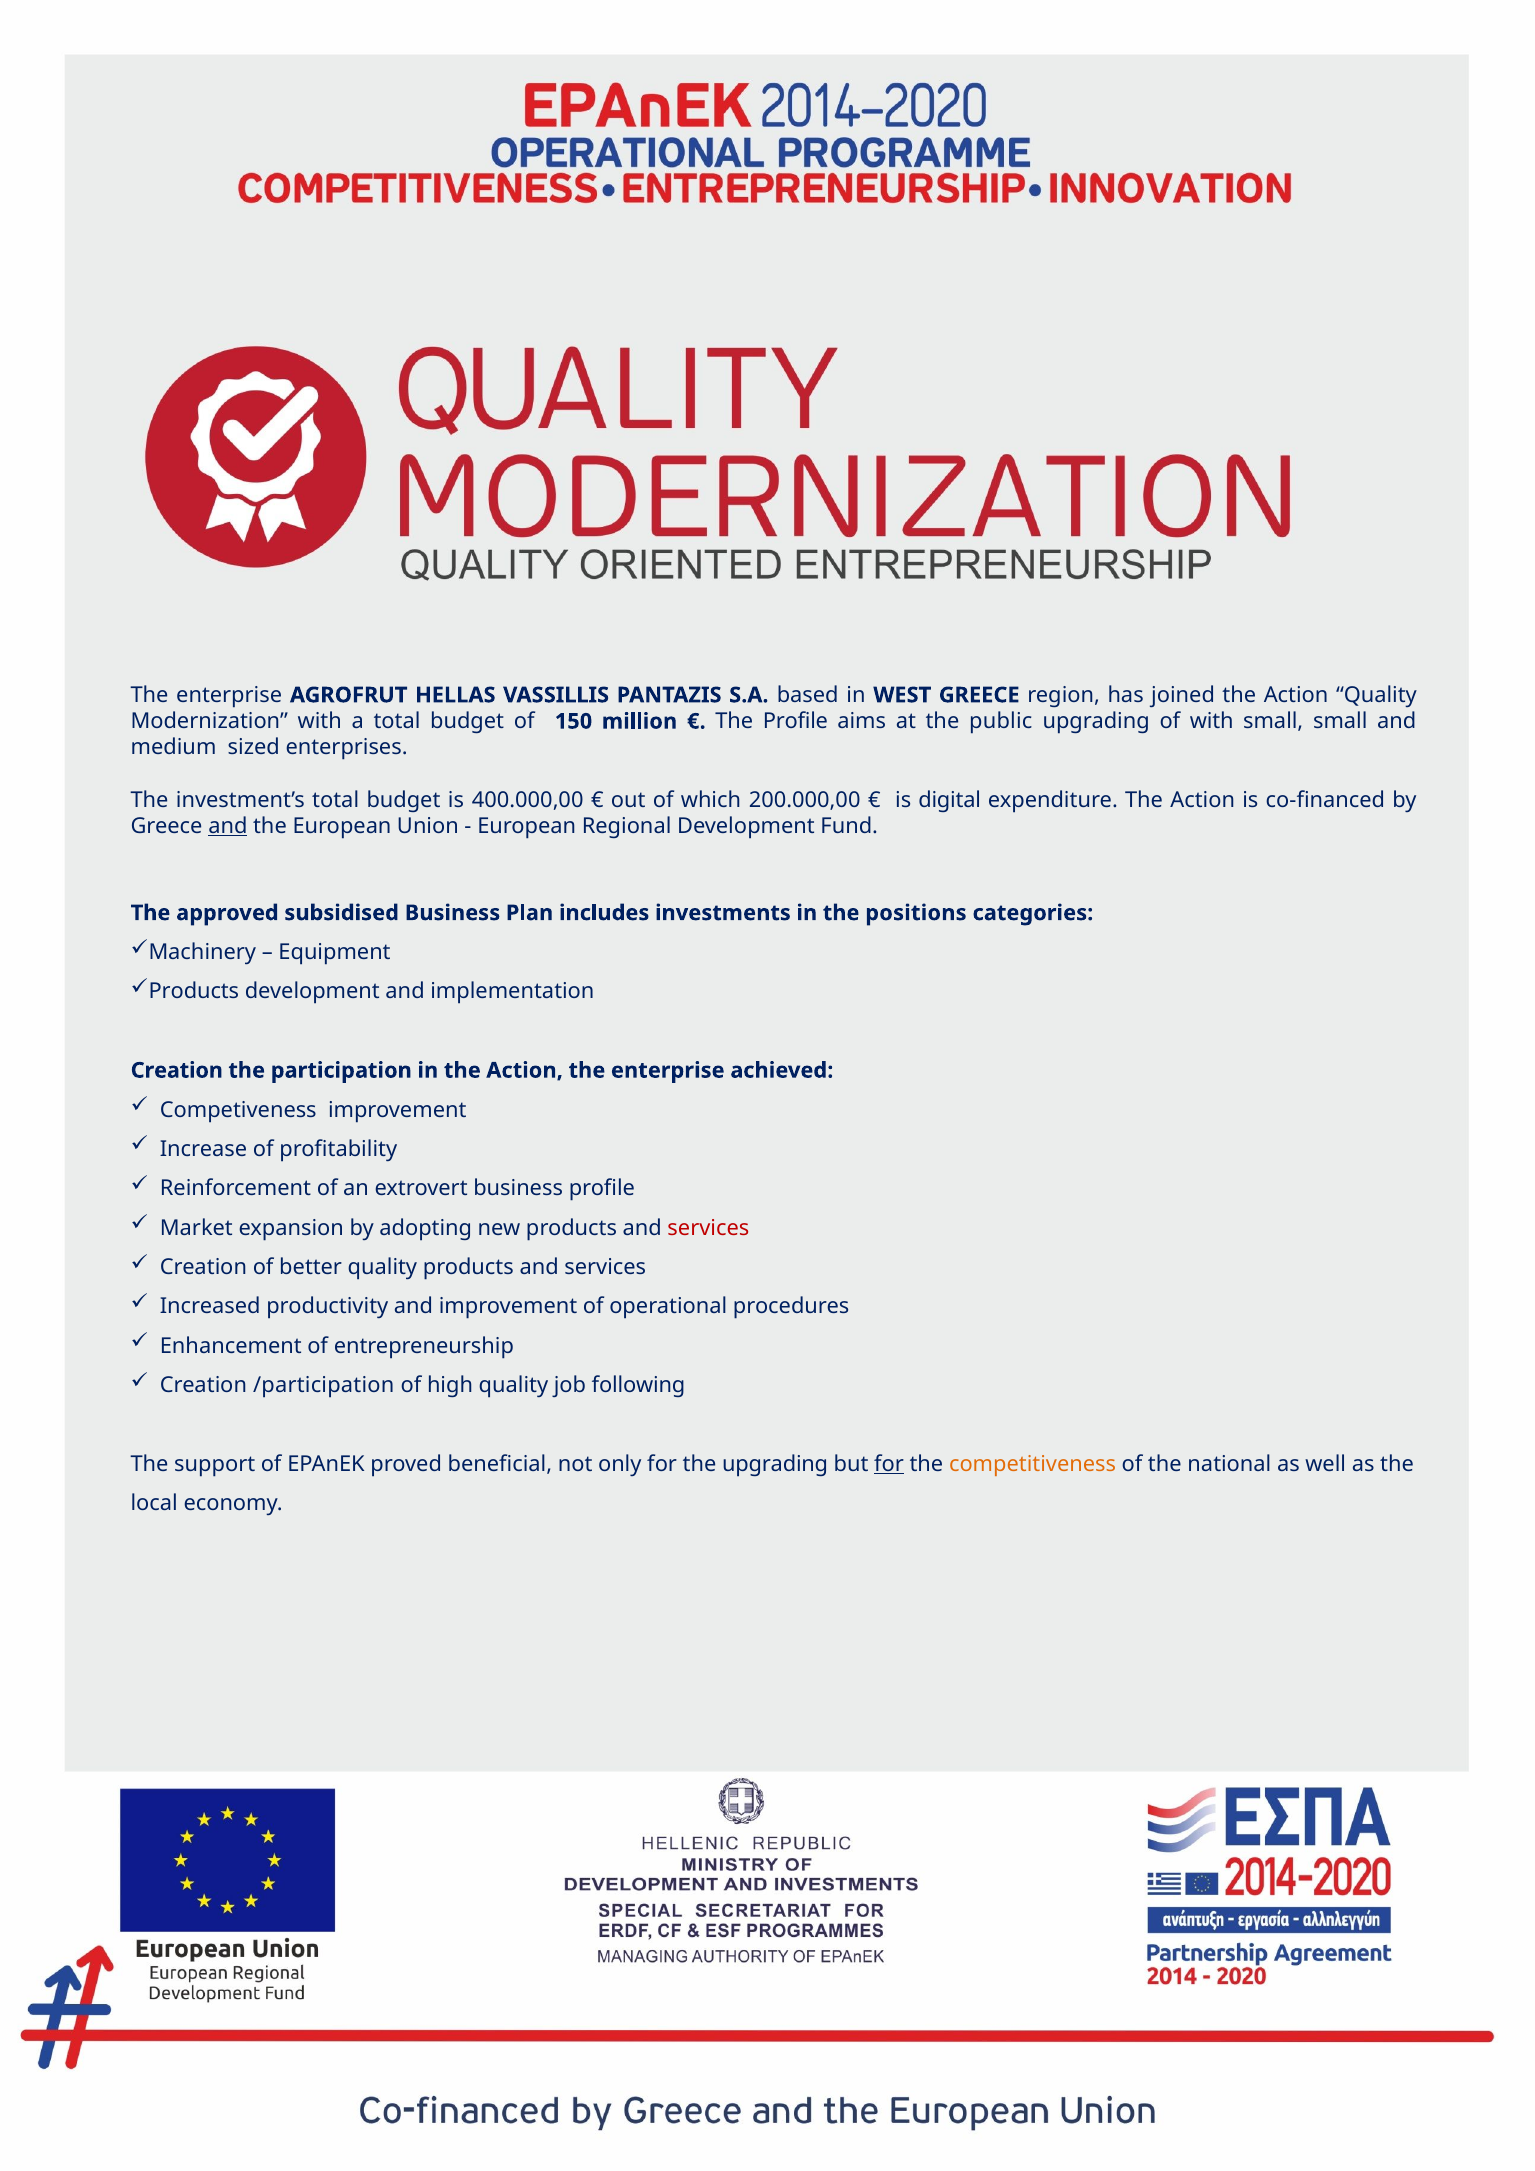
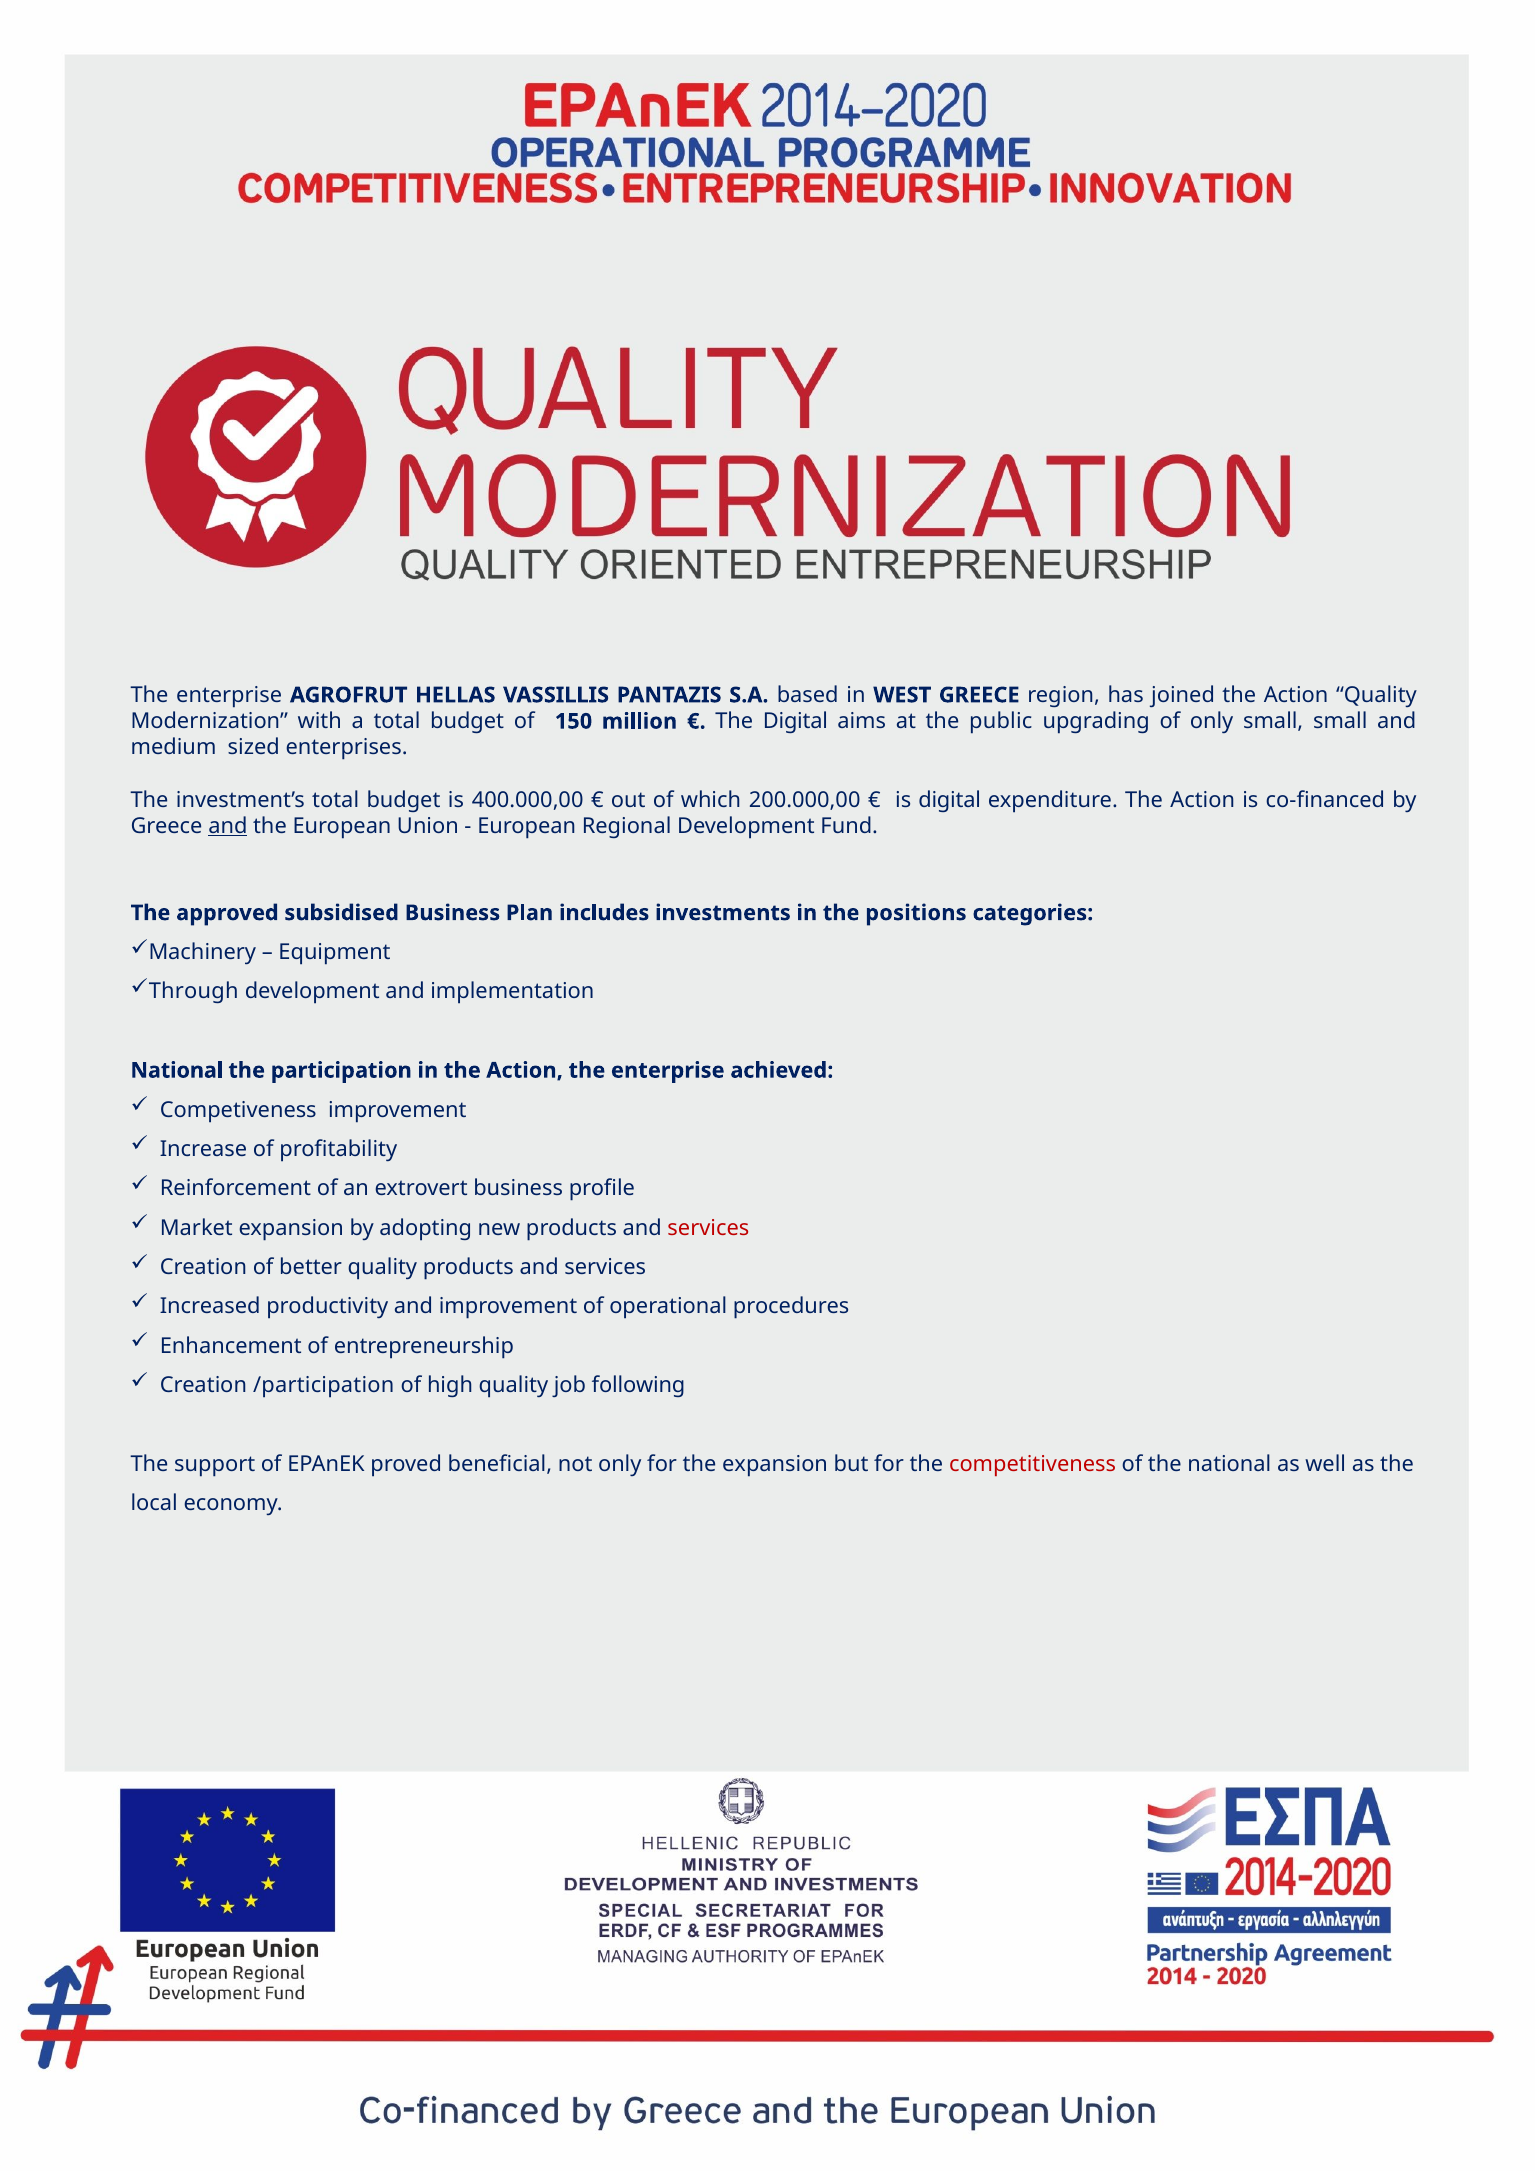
The Profile: Profile -> Digital
of with: with -> only
Products at (194, 992): Products -> Through
Creation at (177, 1070): Creation -> National
the upgrading: upgrading -> expansion
for at (889, 1464) underline: present -> none
competitiveness colour: orange -> red
